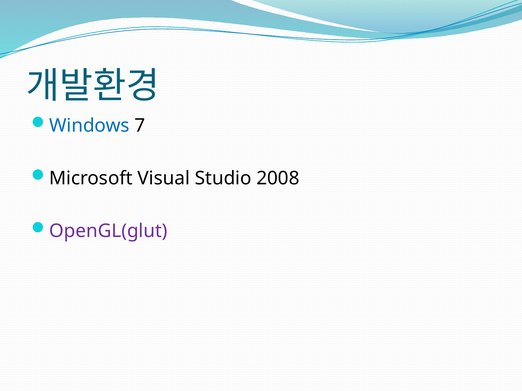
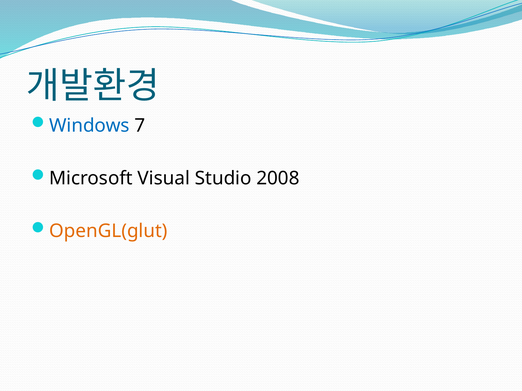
OpenGL(glut colour: purple -> orange
